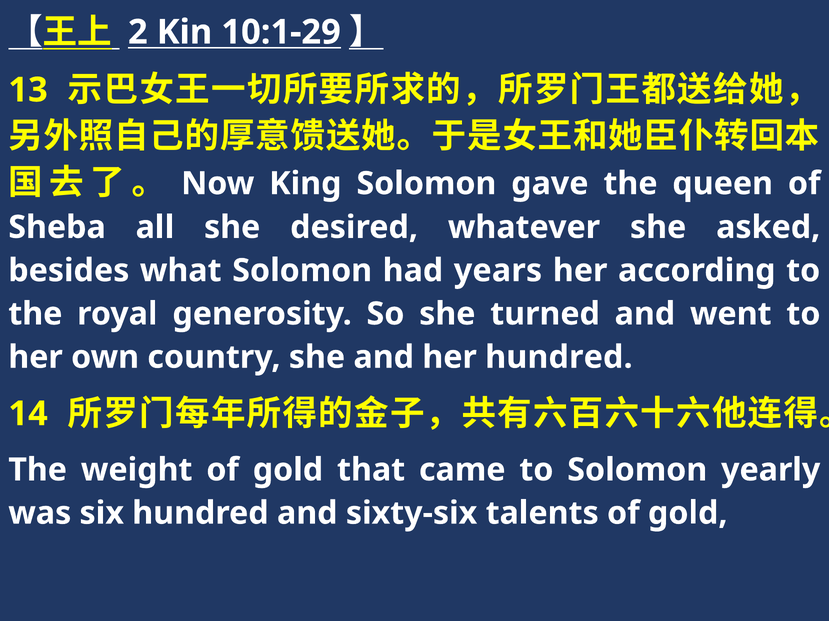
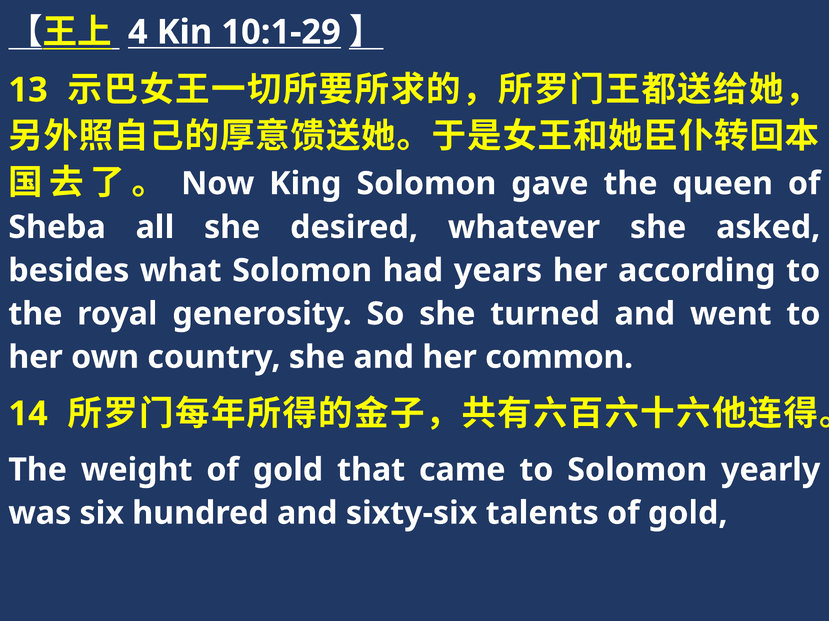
2: 2 -> 4
her hundred: hundred -> common
